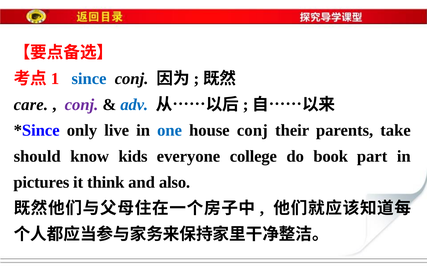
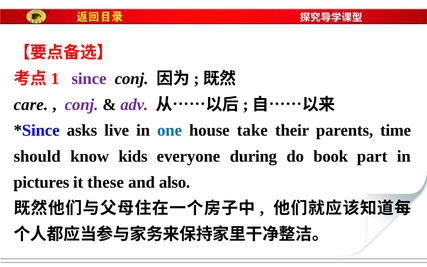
since colour: blue -> purple
adv colour: blue -> purple
only: only -> asks
house conj: conj -> take
take: take -> time
college: college -> during
think: think -> these
